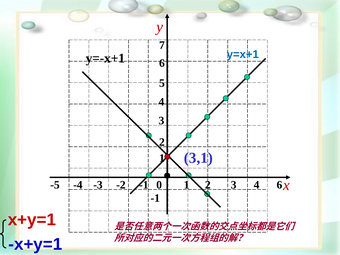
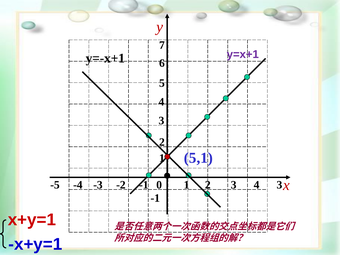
y=x+1 colour: blue -> purple
3,1: 3,1 -> 5,1
6 at (279, 185): 6 -> 3
